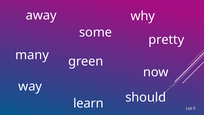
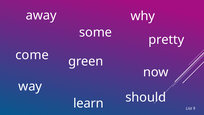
many: many -> come
